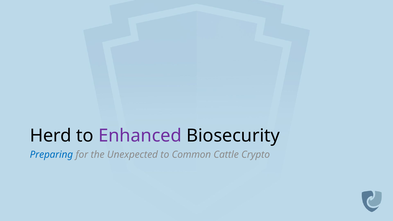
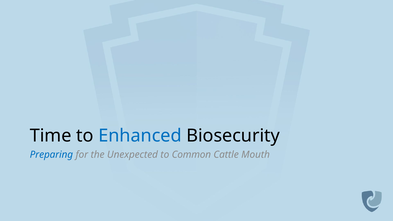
Herd: Herd -> Time
Enhanced colour: purple -> blue
Crypto: Crypto -> Mouth
